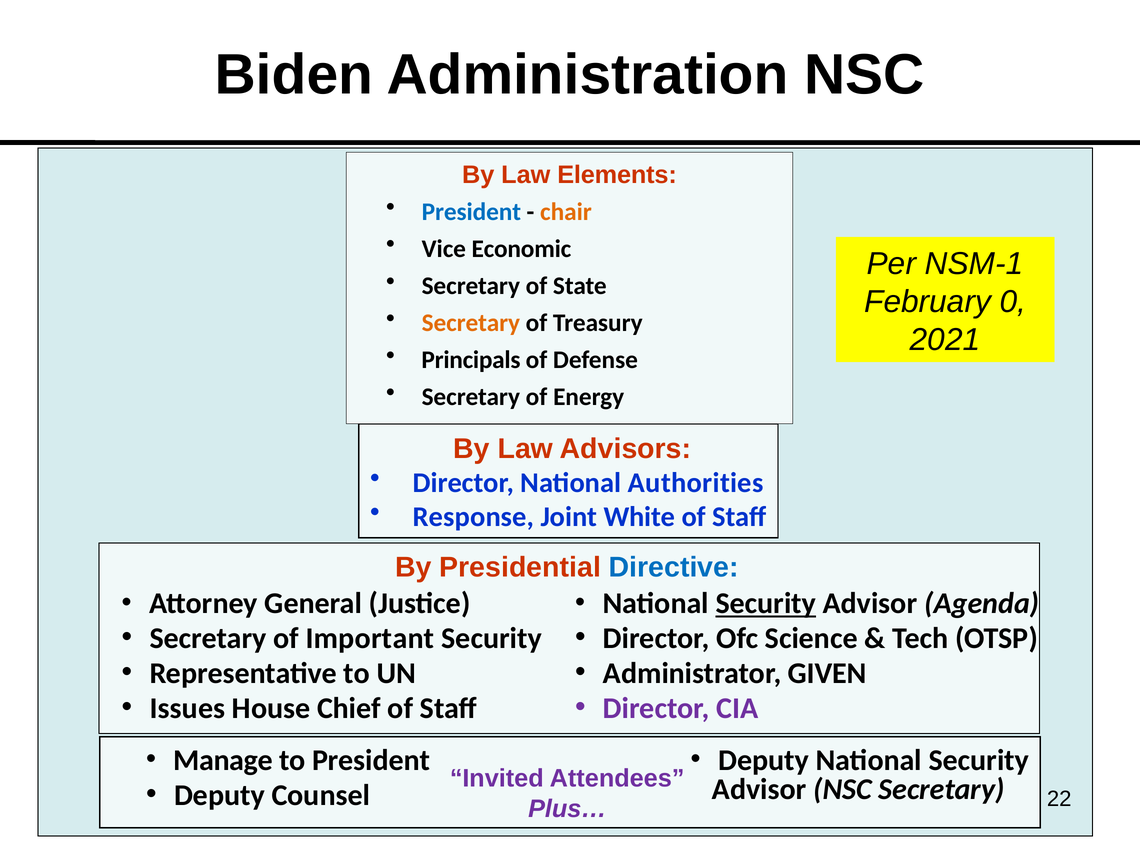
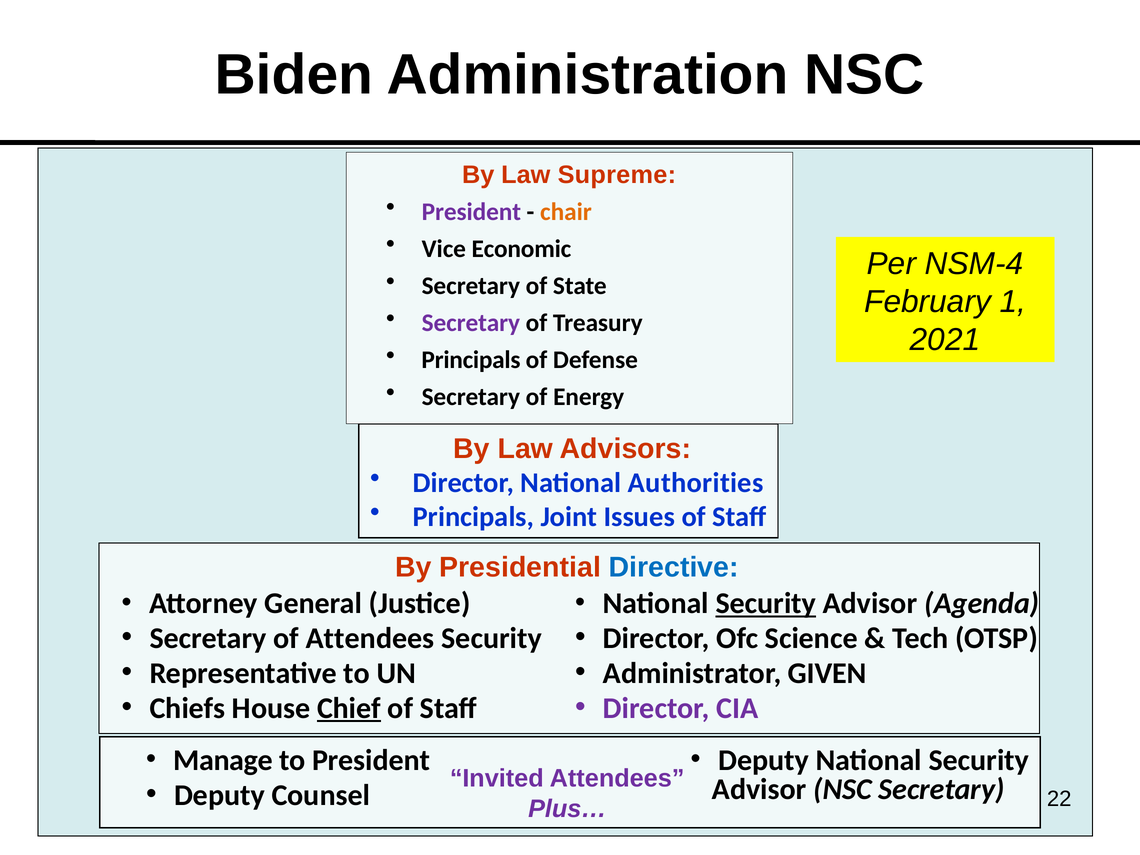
Elements: Elements -> Supreme
President at (471, 212) colour: blue -> purple
NSM-1: NSM-1 -> NSM-4
0: 0 -> 1
Secretary at (471, 323) colour: orange -> purple
Response at (473, 517): Response -> Principals
White: White -> Issues
of Important: Important -> Attendees
Issues: Issues -> Chiefs
Chief underline: none -> present
